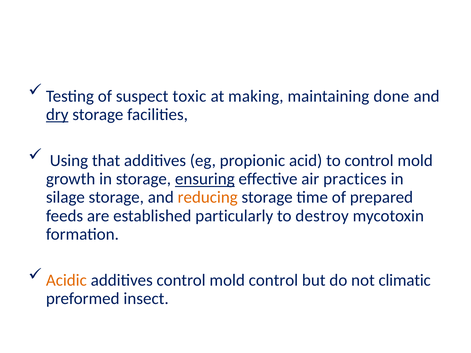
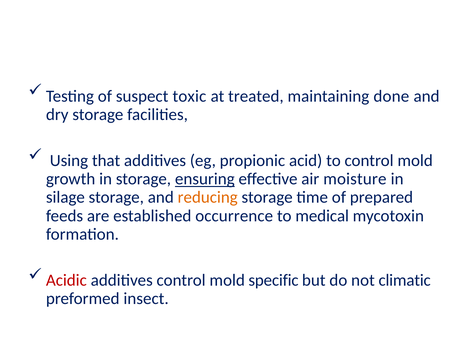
making: making -> treated
dry underline: present -> none
practices: practices -> moisture
particularly: particularly -> occurrence
destroy: destroy -> medical
Acidic colour: orange -> red
mold control: control -> specific
